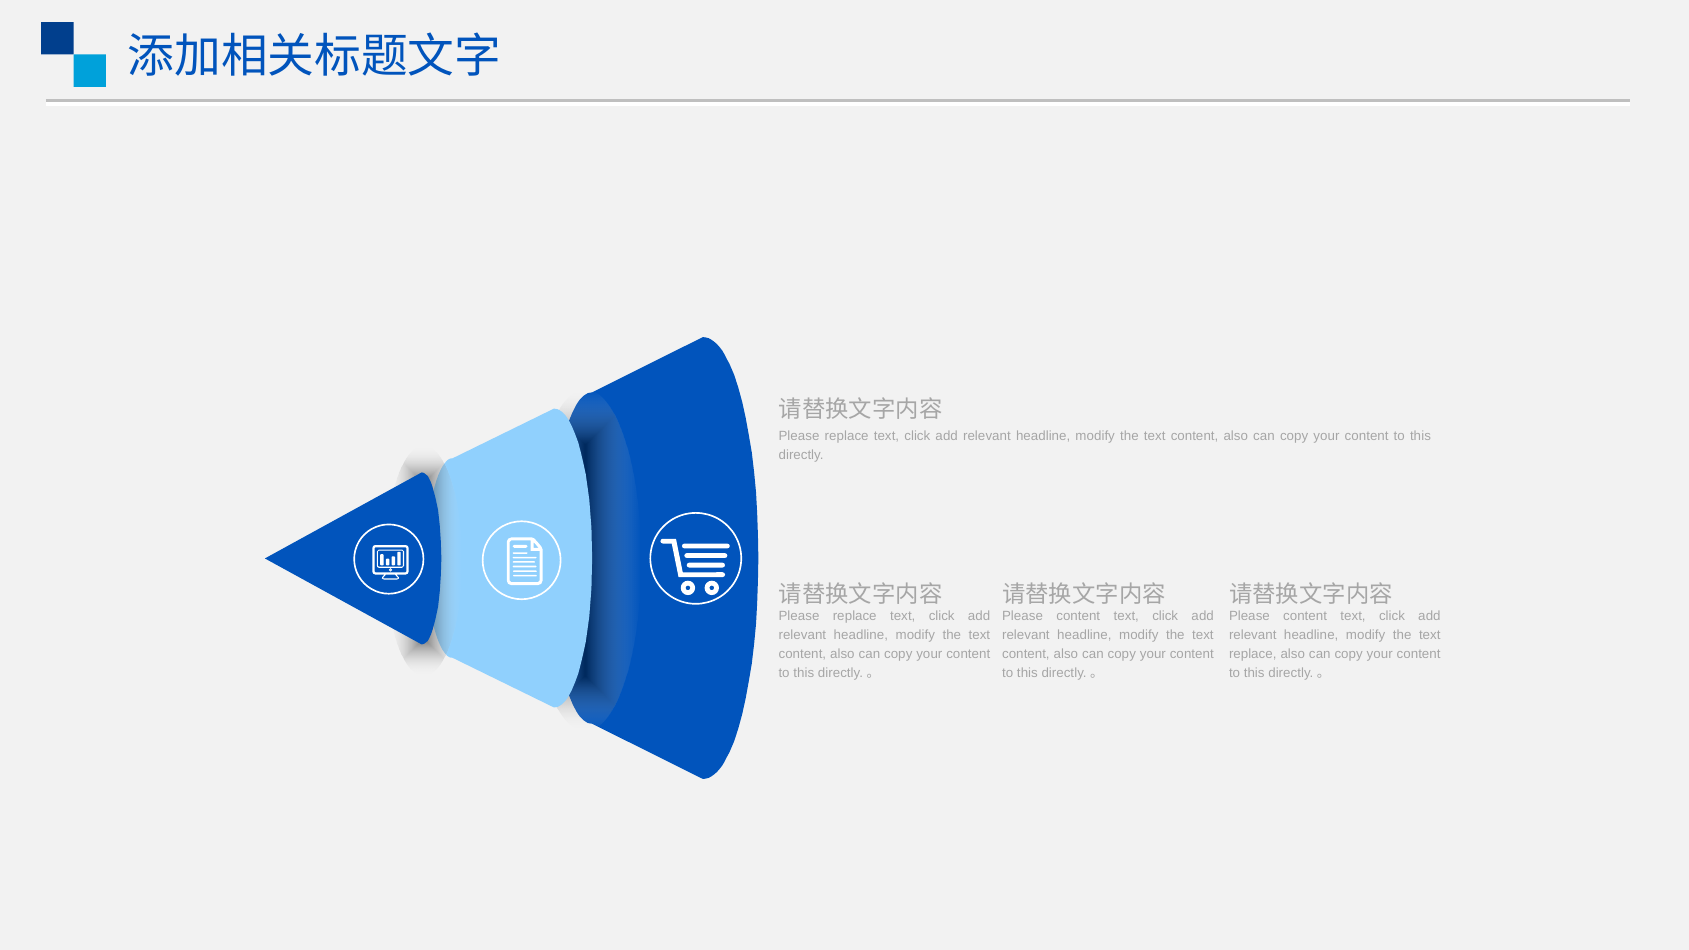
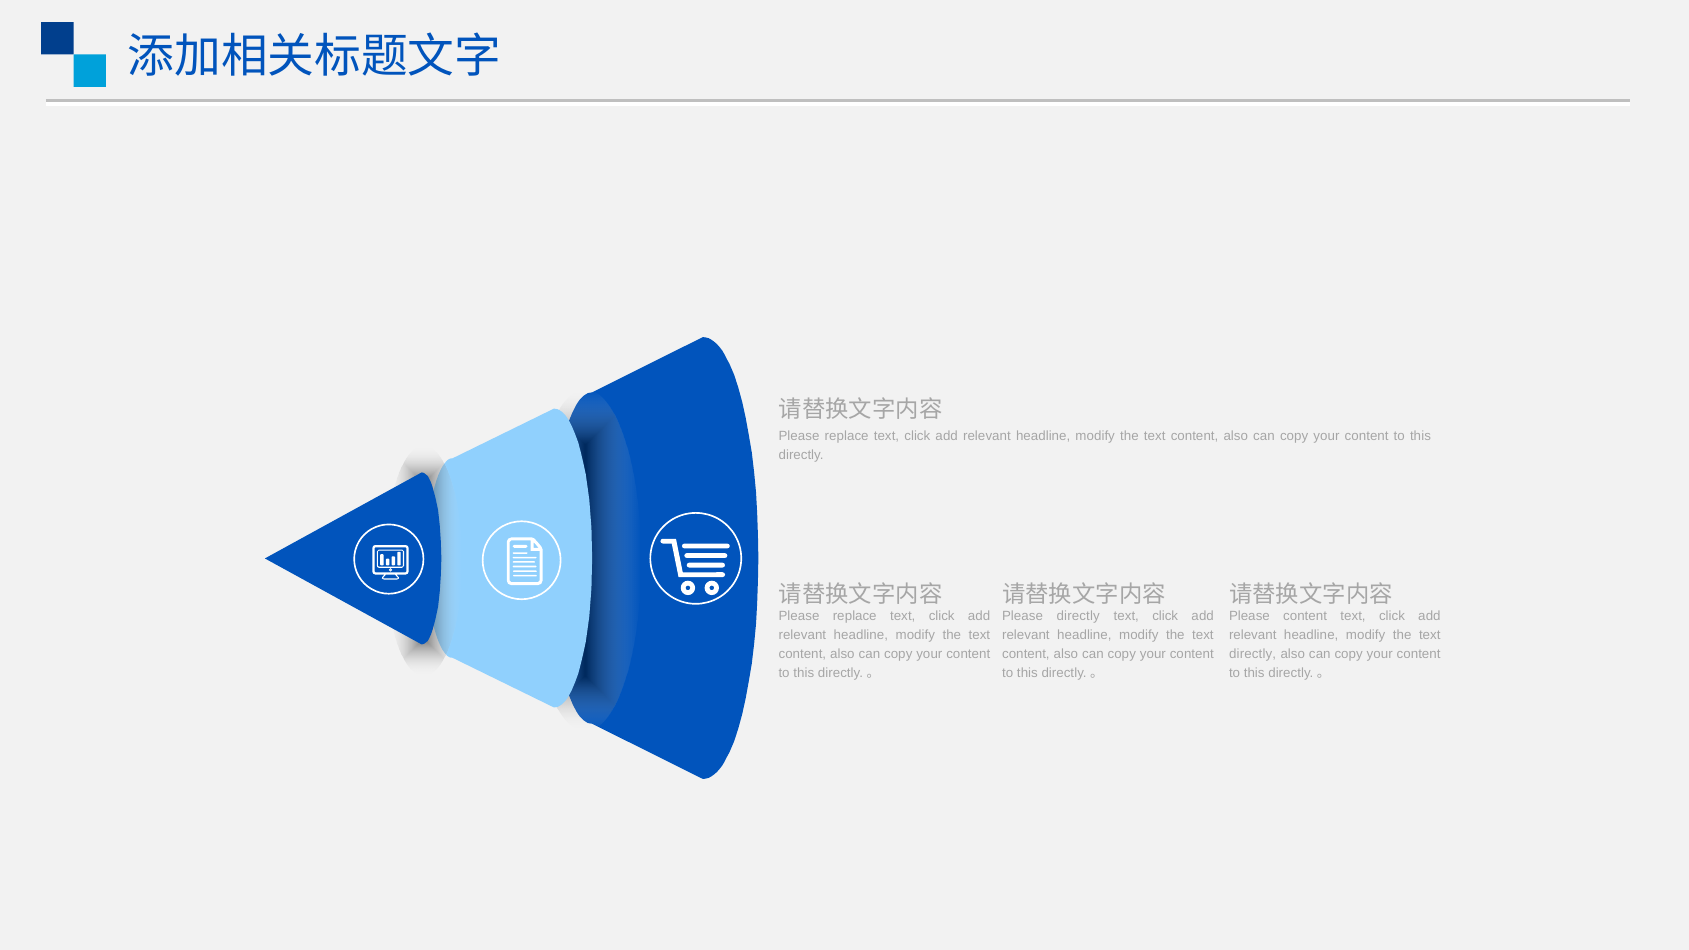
content at (1078, 616): content -> directly
replace at (1253, 654): replace -> directly
